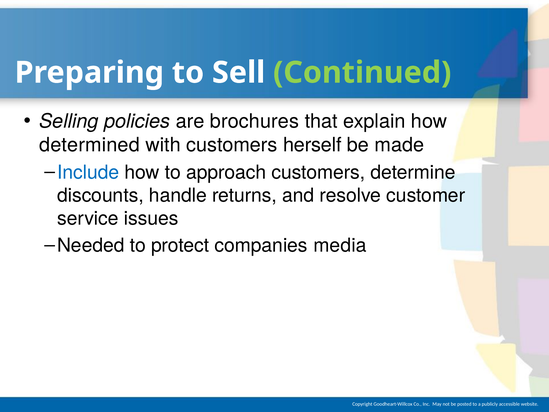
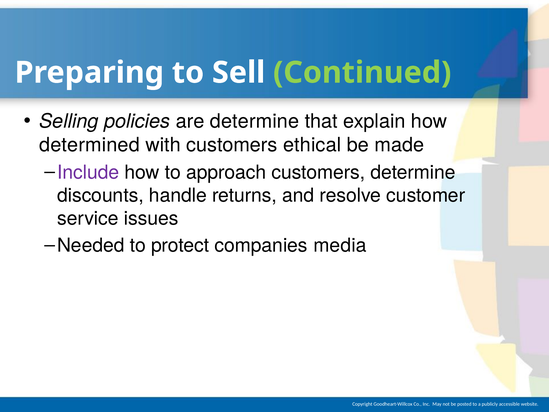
are brochures: brochures -> determine
herself: herself -> ethical
Include colour: blue -> purple
